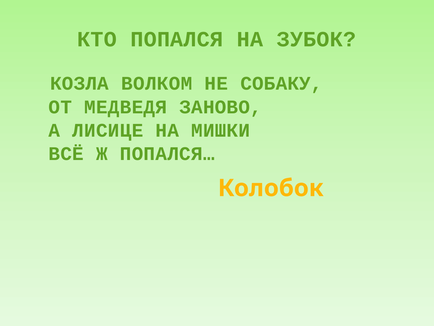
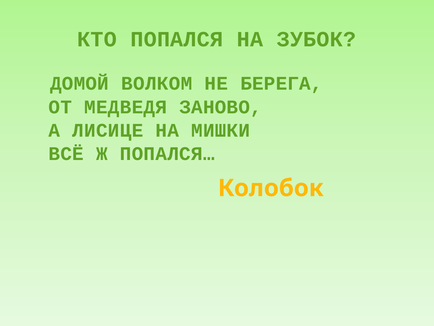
КОЗЛА: КОЗЛА -> ДОМОЙ
СОБАКУ: СОБАКУ -> БЕРЕГА
